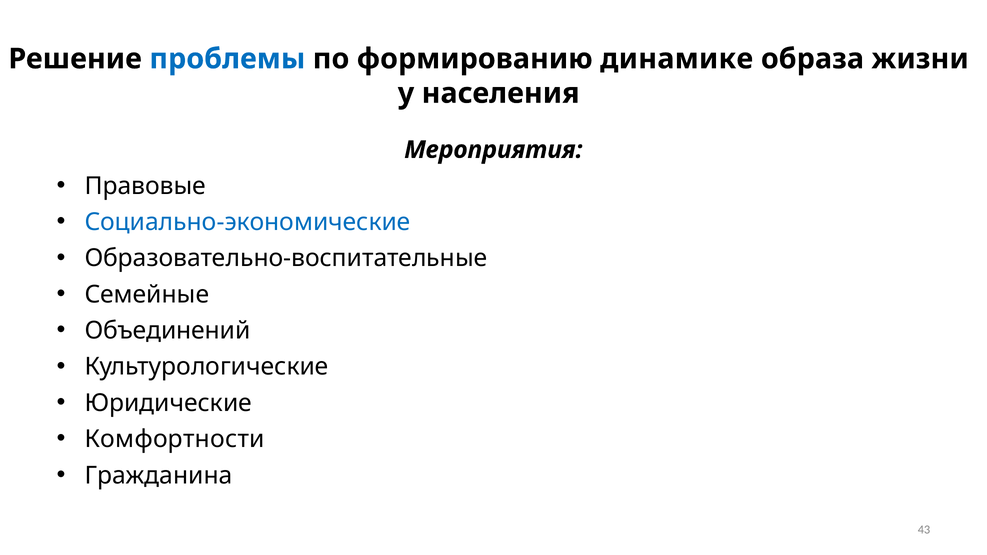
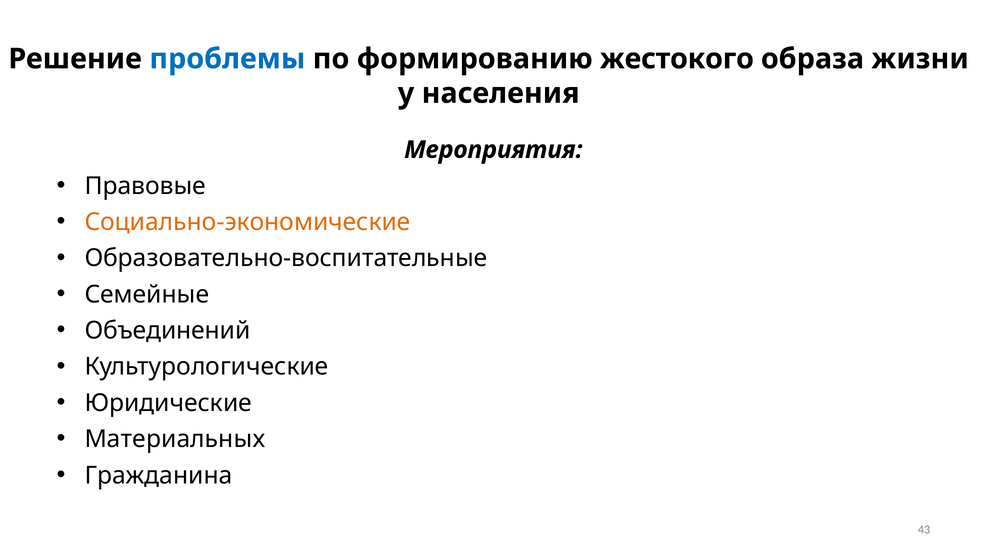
динамике: динамике -> жестокого
Социально-экономические colour: blue -> orange
Комфортности: Комфортности -> Материальных
